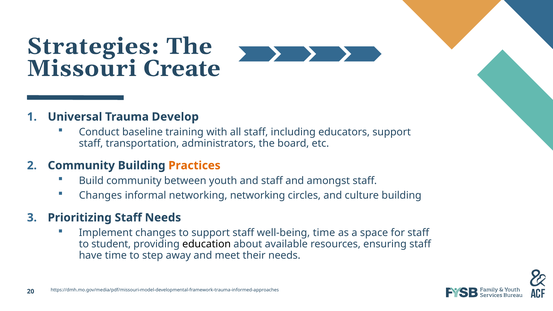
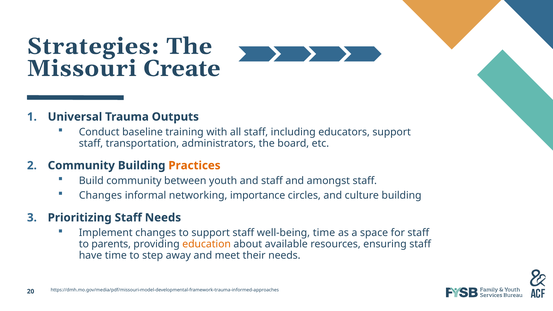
Develop: Develop -> Outputs
networking networking: networking -> importance
student: student -> parents
education colour: black -> orange
